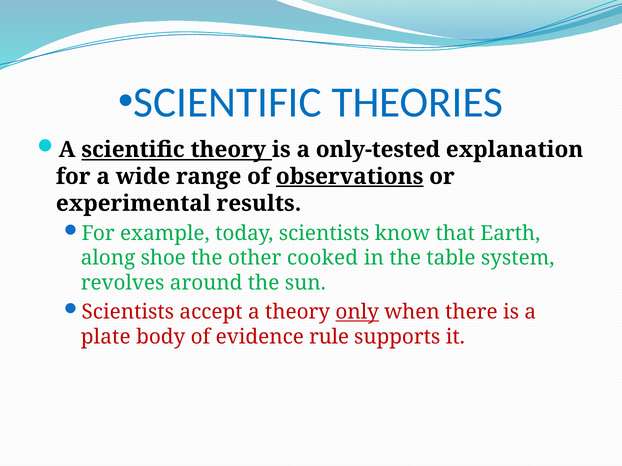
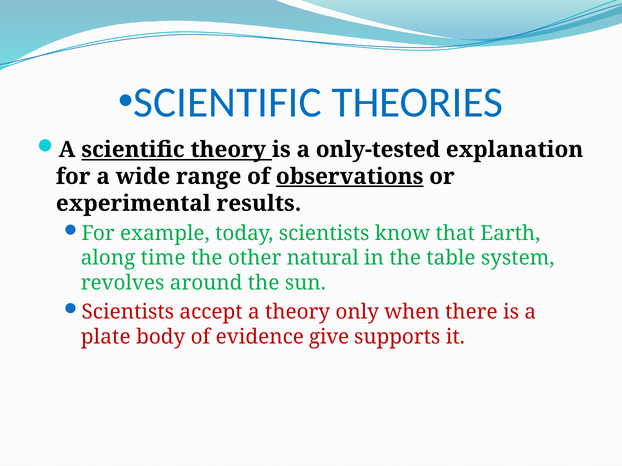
shoe: shoe -> time
cooked: cooked -> natural
only underline: present -> none
rule: rule -> give
